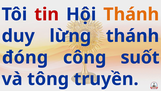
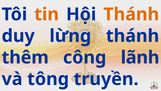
tin colour: red -> orange
đóng: đóng -> thêm
suốt: suốt -> lãnh
